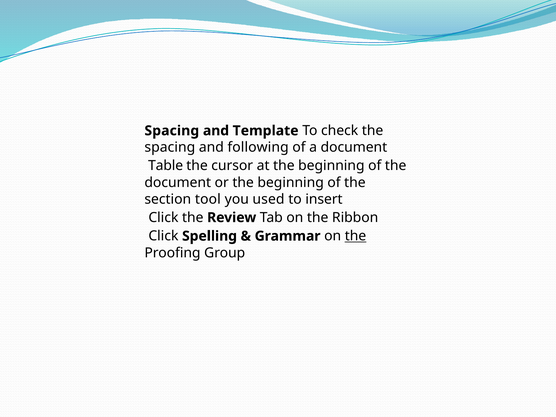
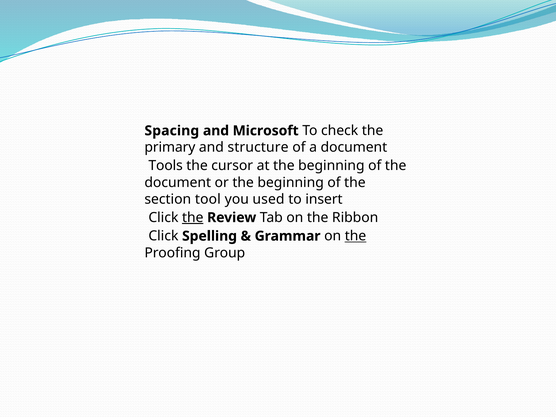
Template: Template -> Microsoft
spacing at (170, 147): spacing -> primary
following: following -> structure
Table: Table -> Tools
the at (193, 218) underline: none -> present
